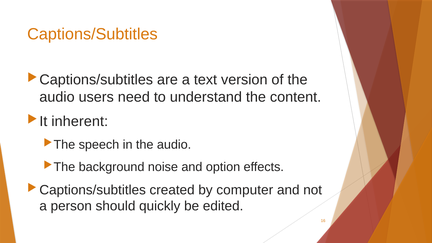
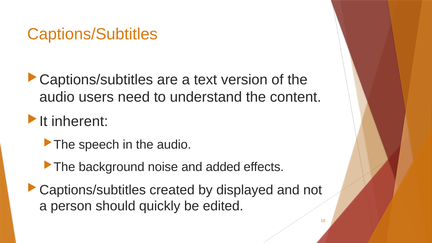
option: option -> added
computer: computer -> displayed
